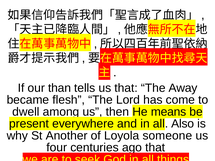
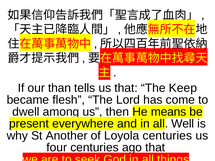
Away: Away -> Keep
Also: Also -> Well
Loyola someone: someone -> centuries
